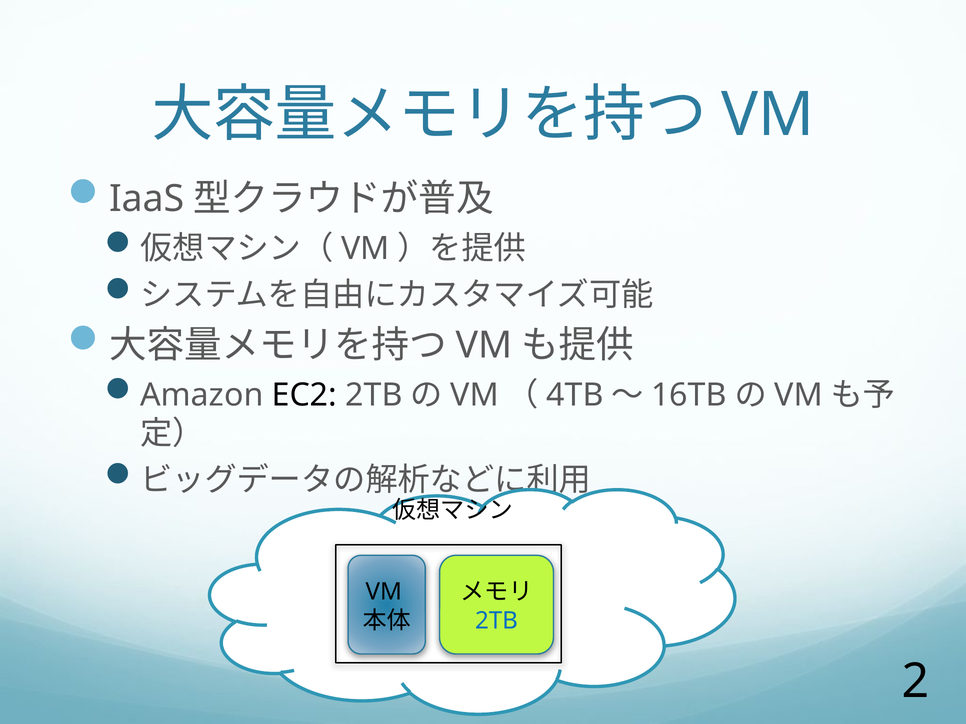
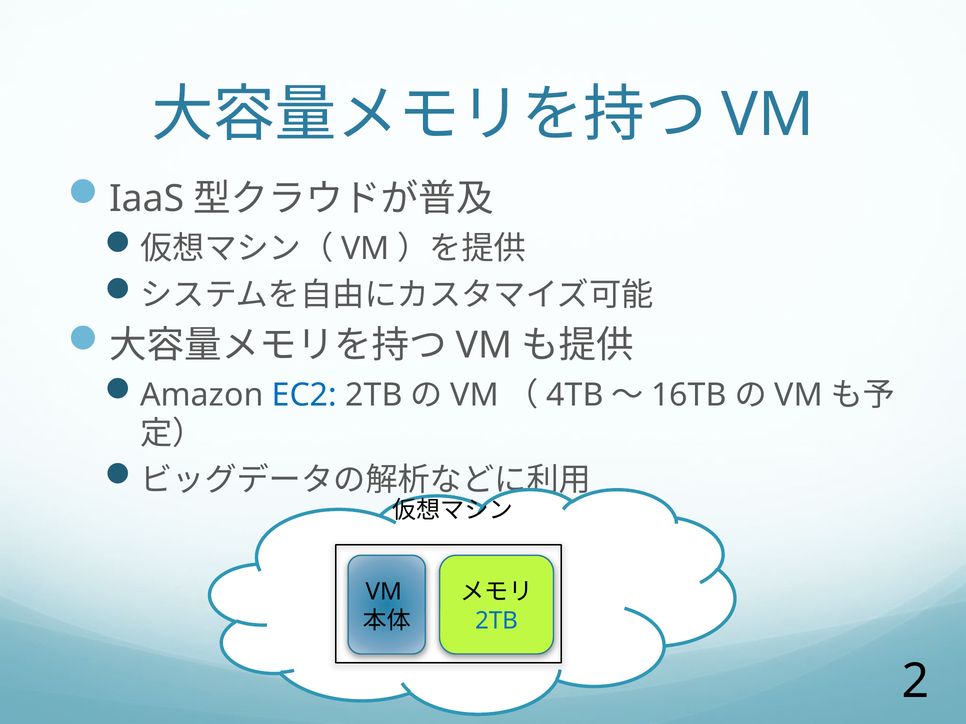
EC2 colour: black -> blue
